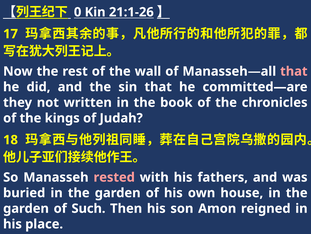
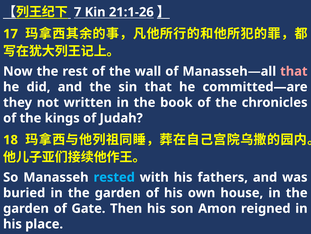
0: 0 -> 7
rested colour: pink -> light blue
Such: Such -> Gate
